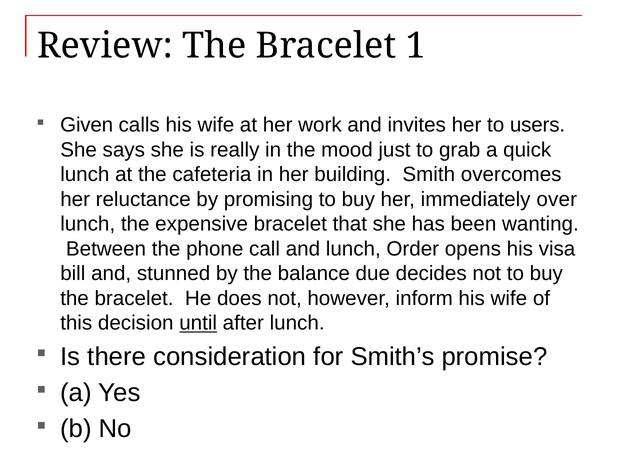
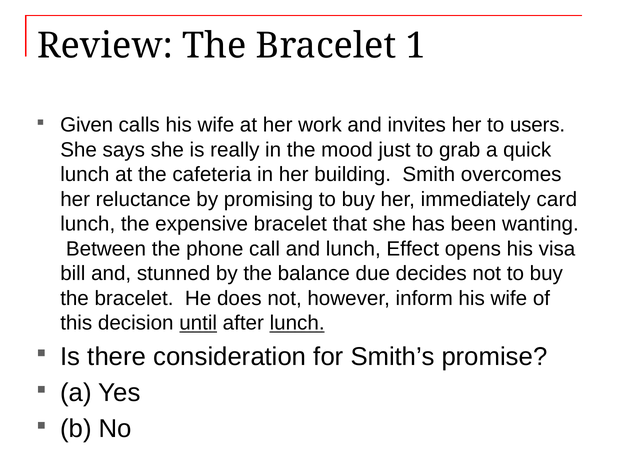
over: over -> card
Order: Order -> Effect
lunch at (297, 323) underline: none -> present
